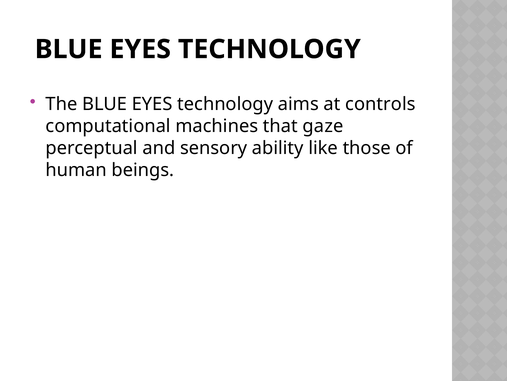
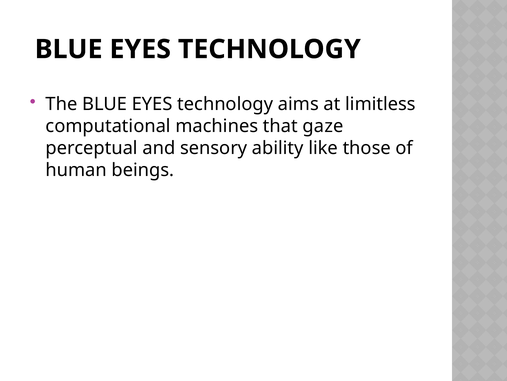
controls: controls -> limitless
